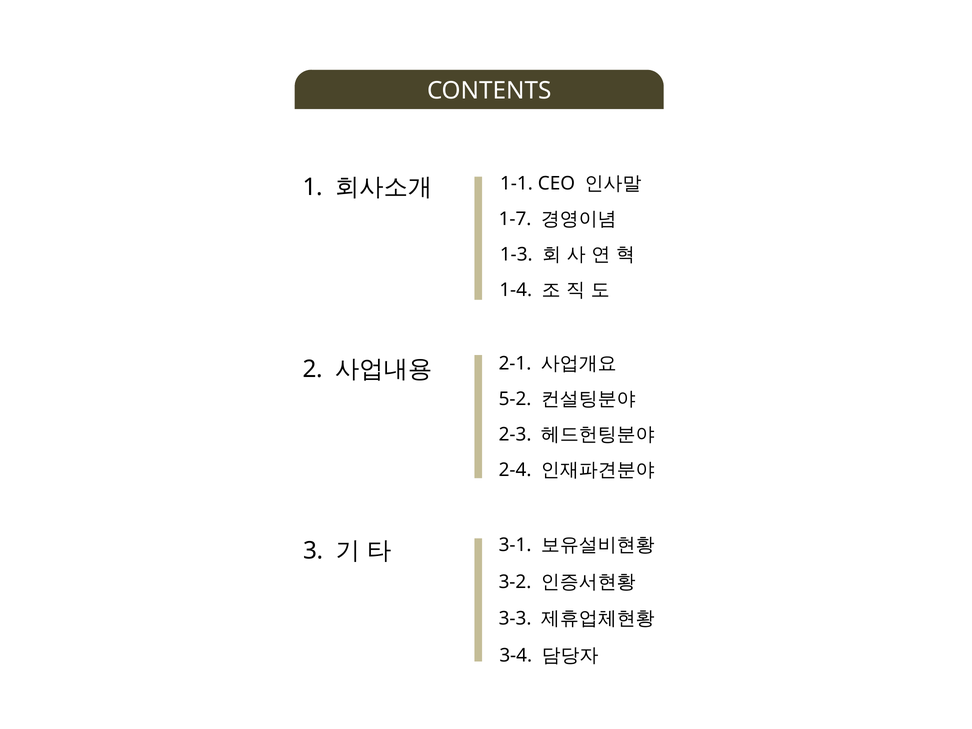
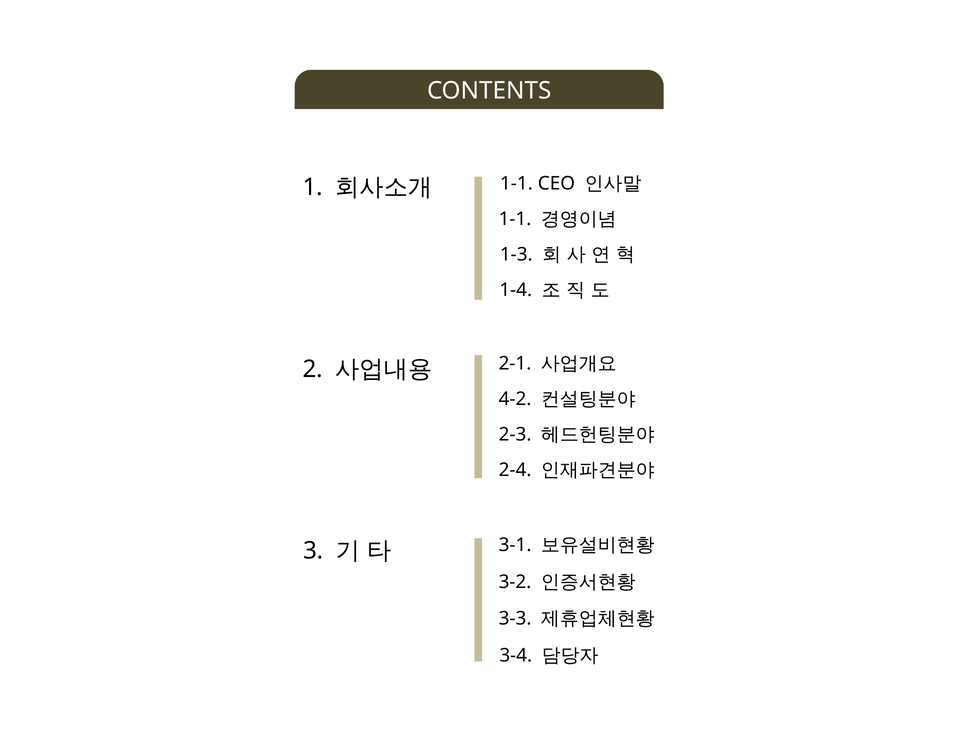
1-7 at (515, 219): 1-7 -> 1-1
5-2: 5-2 -> 4-2
